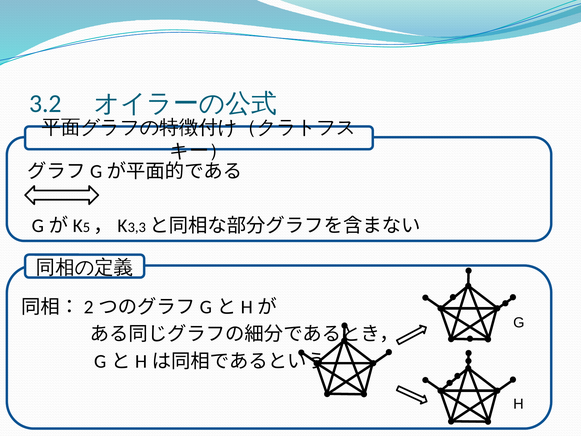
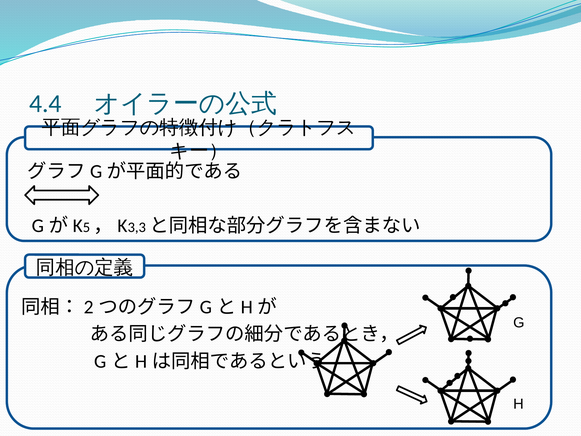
3.2: 3.2 -> 4.4
